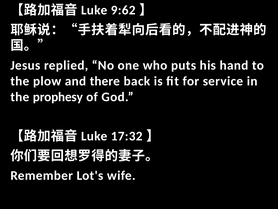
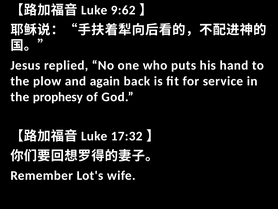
there: there -> again
